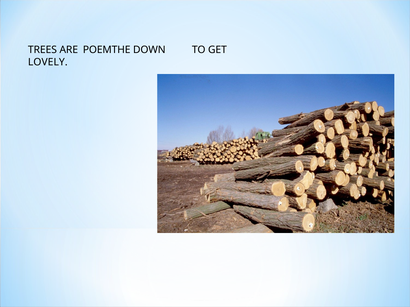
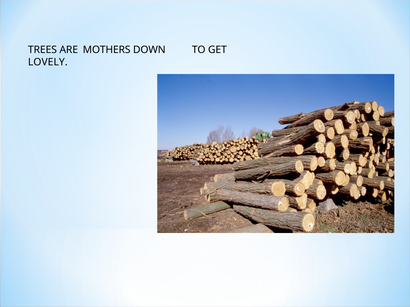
POEMTHE: POEMTHE -> MOTHERS
